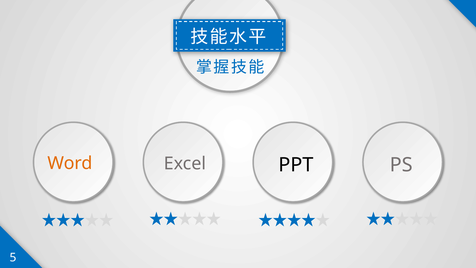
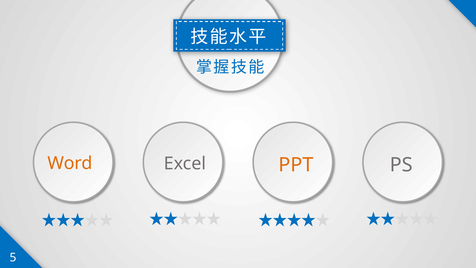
PPT colour: black -> orange
